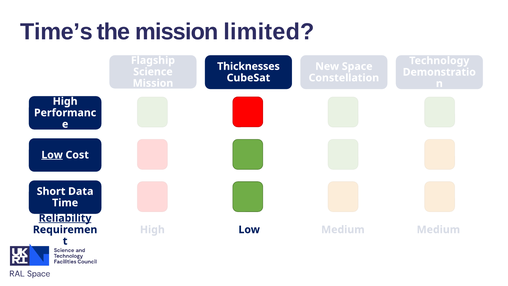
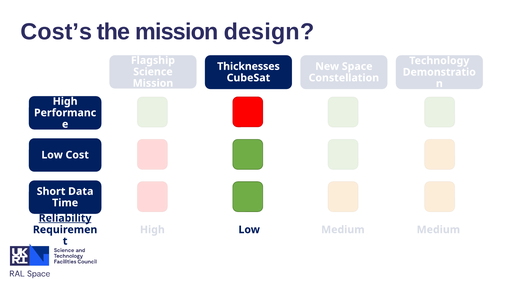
Time’s: Time’s -> Cost’s
limited: limited -> design
Low at (52, 155) underline: present -> none
